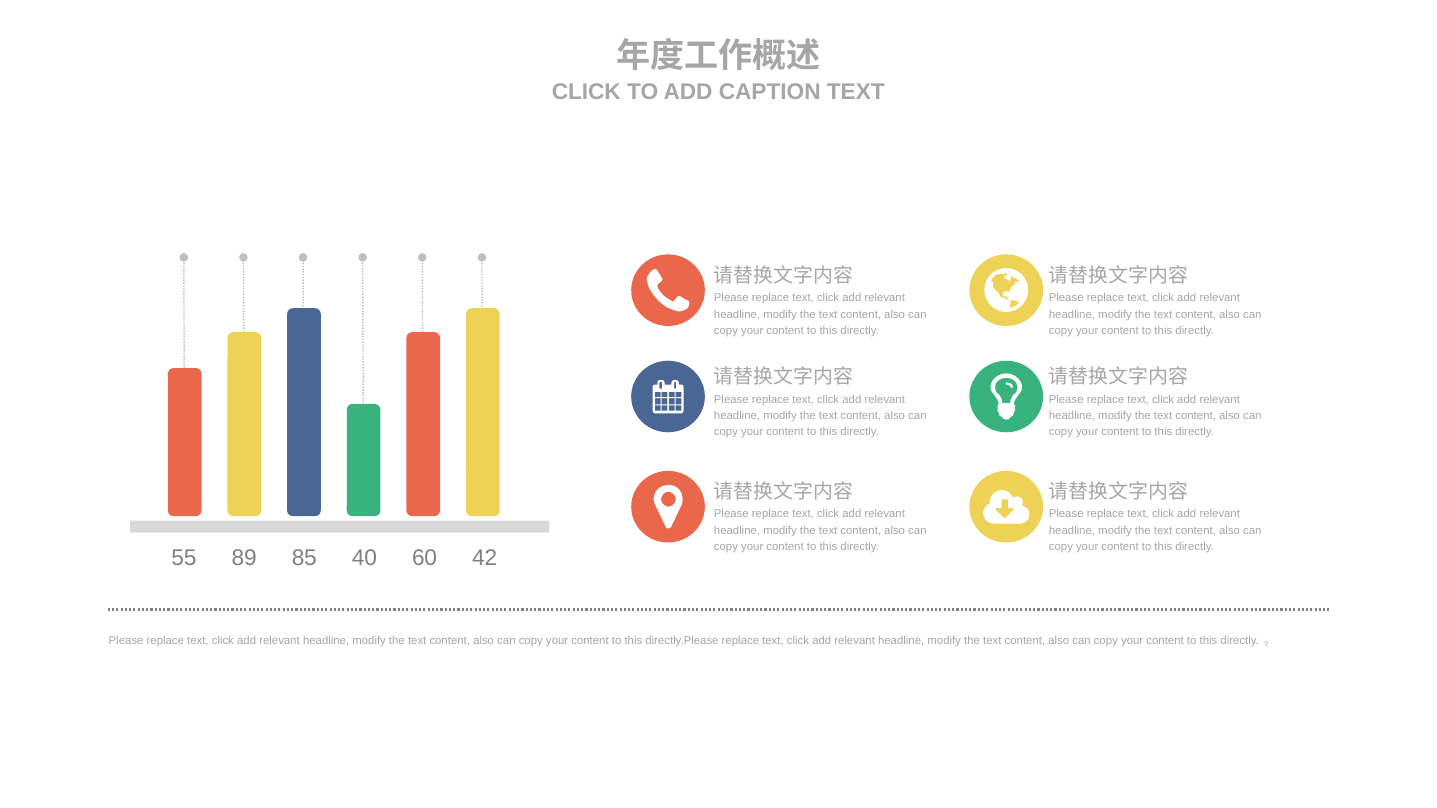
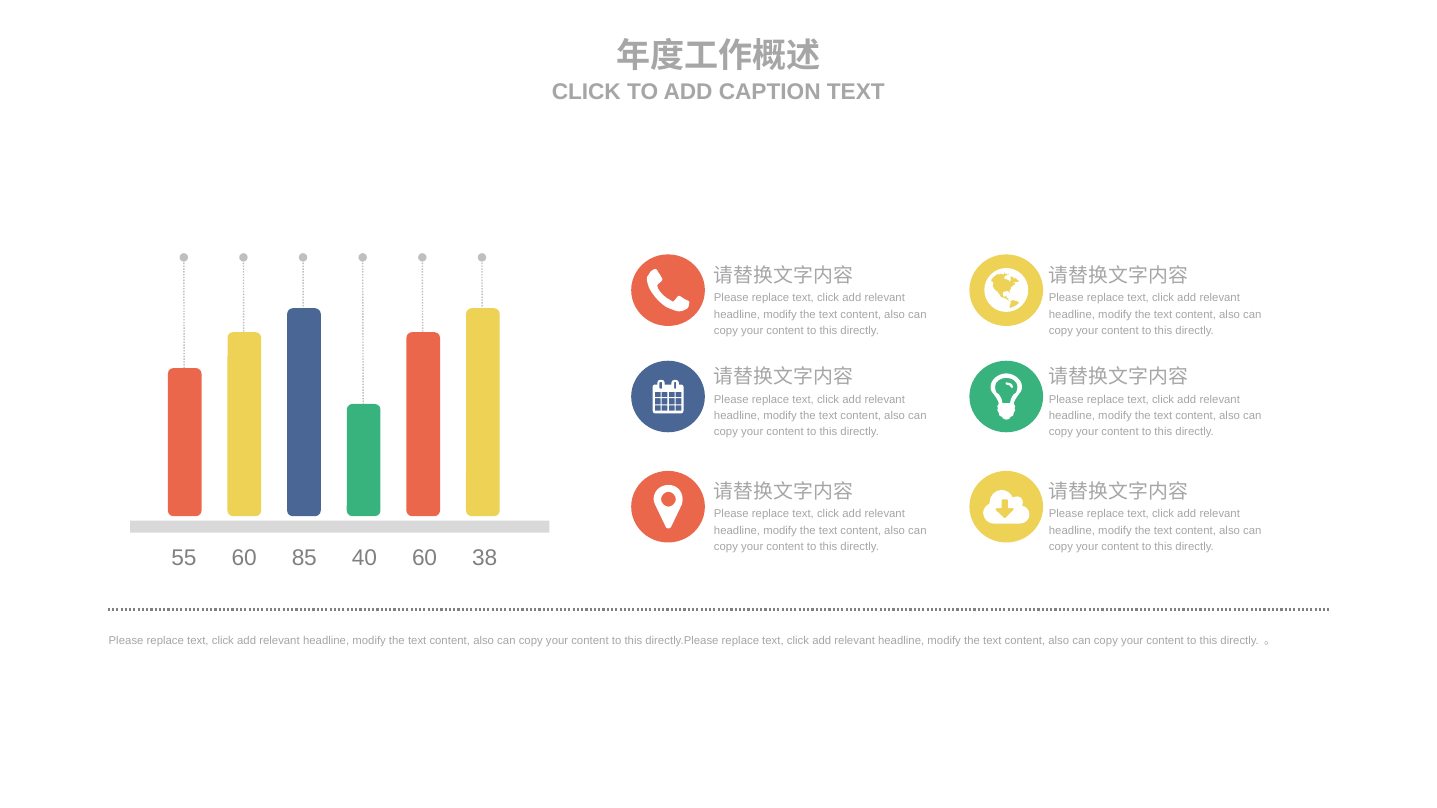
55 89: 89 -> 60
42: 42 -> 38
